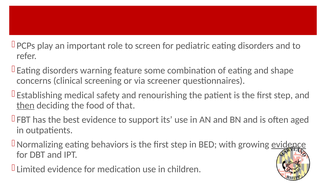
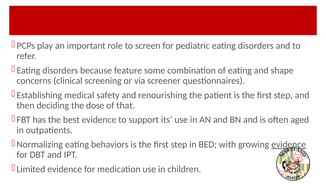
warning: warning -> because
then underline: present -> none
food: food -> dose
